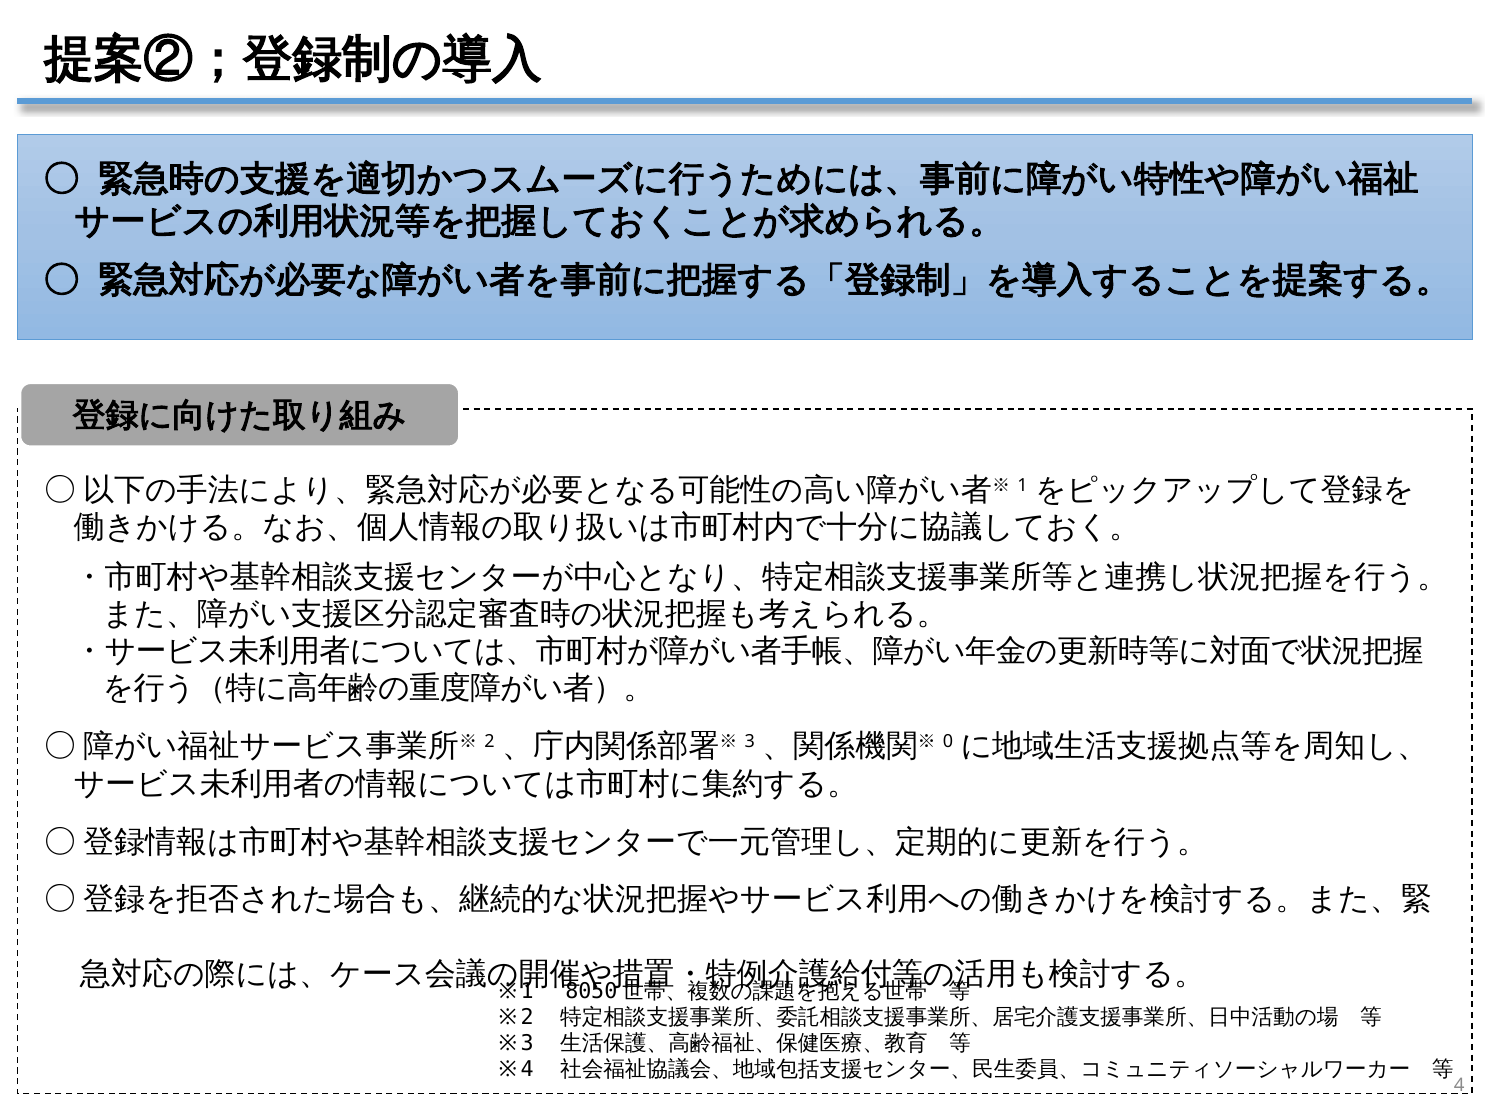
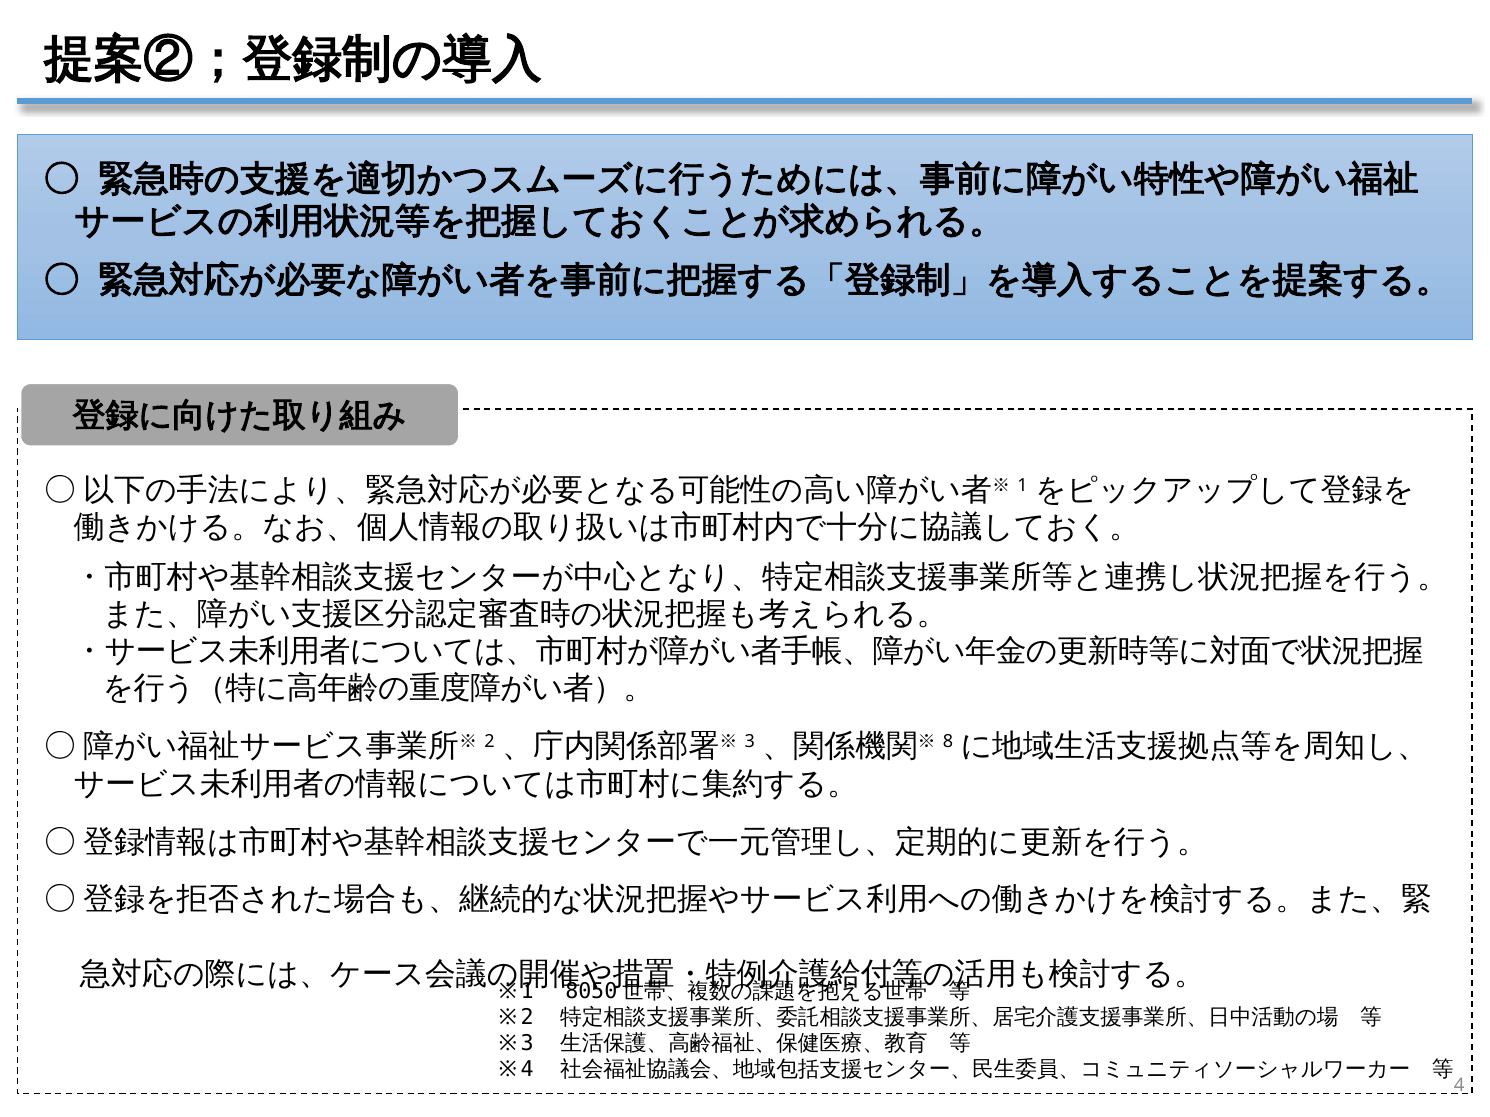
0: 0 -> 8
